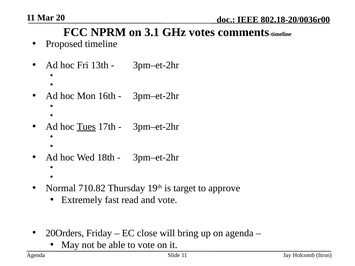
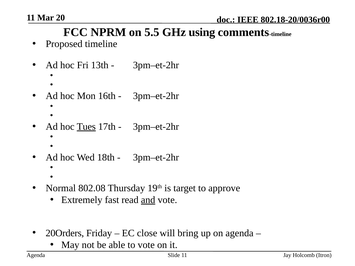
3.1: 3.1 -> 5.5
votes: votes -> using
710.82: 710.82 -> 802.08
and underline: none -> present
